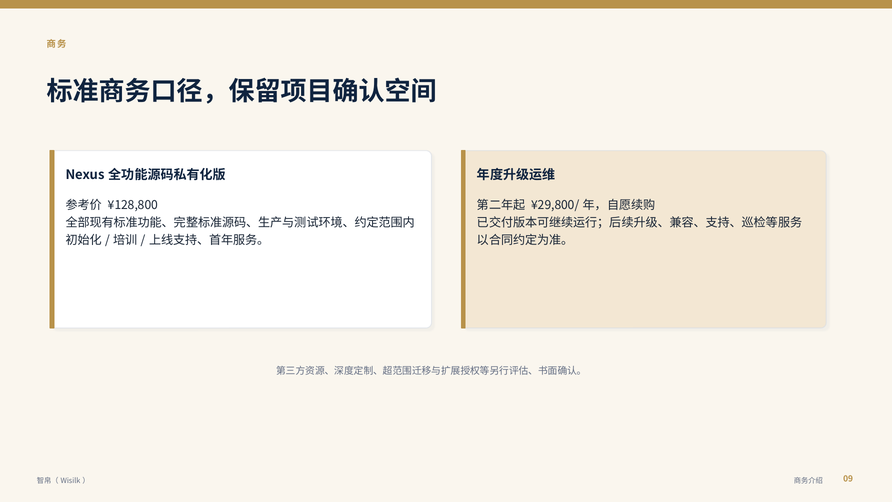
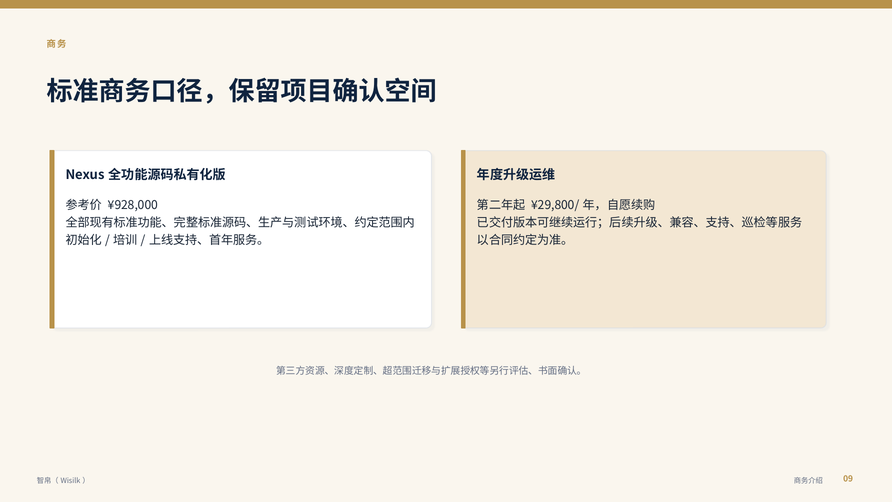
¥128,800: ¥128,800 -> ¥928,000
